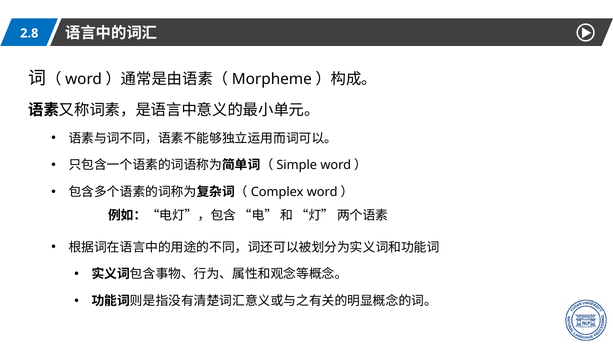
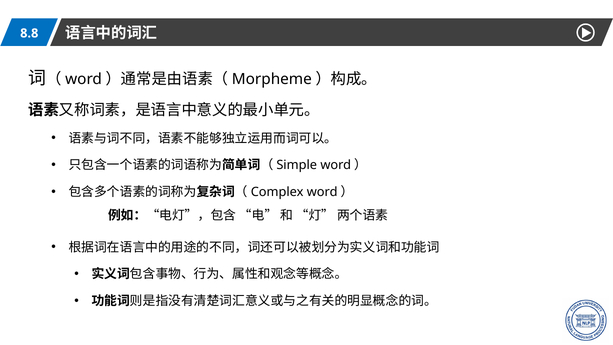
2.8: 2.8 -> 8.8
